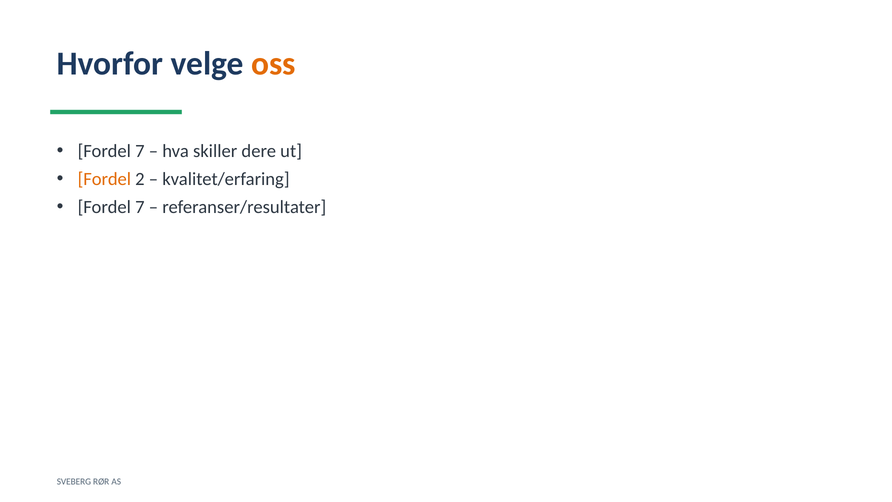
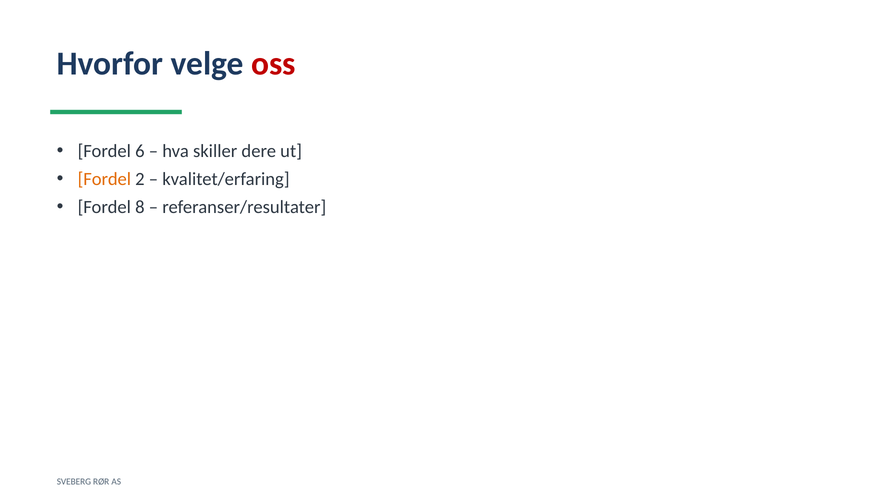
oss colour: orange -> red
7 at (140, 151): 7 -> 6
7 at (140, 207): 7 -> 8
